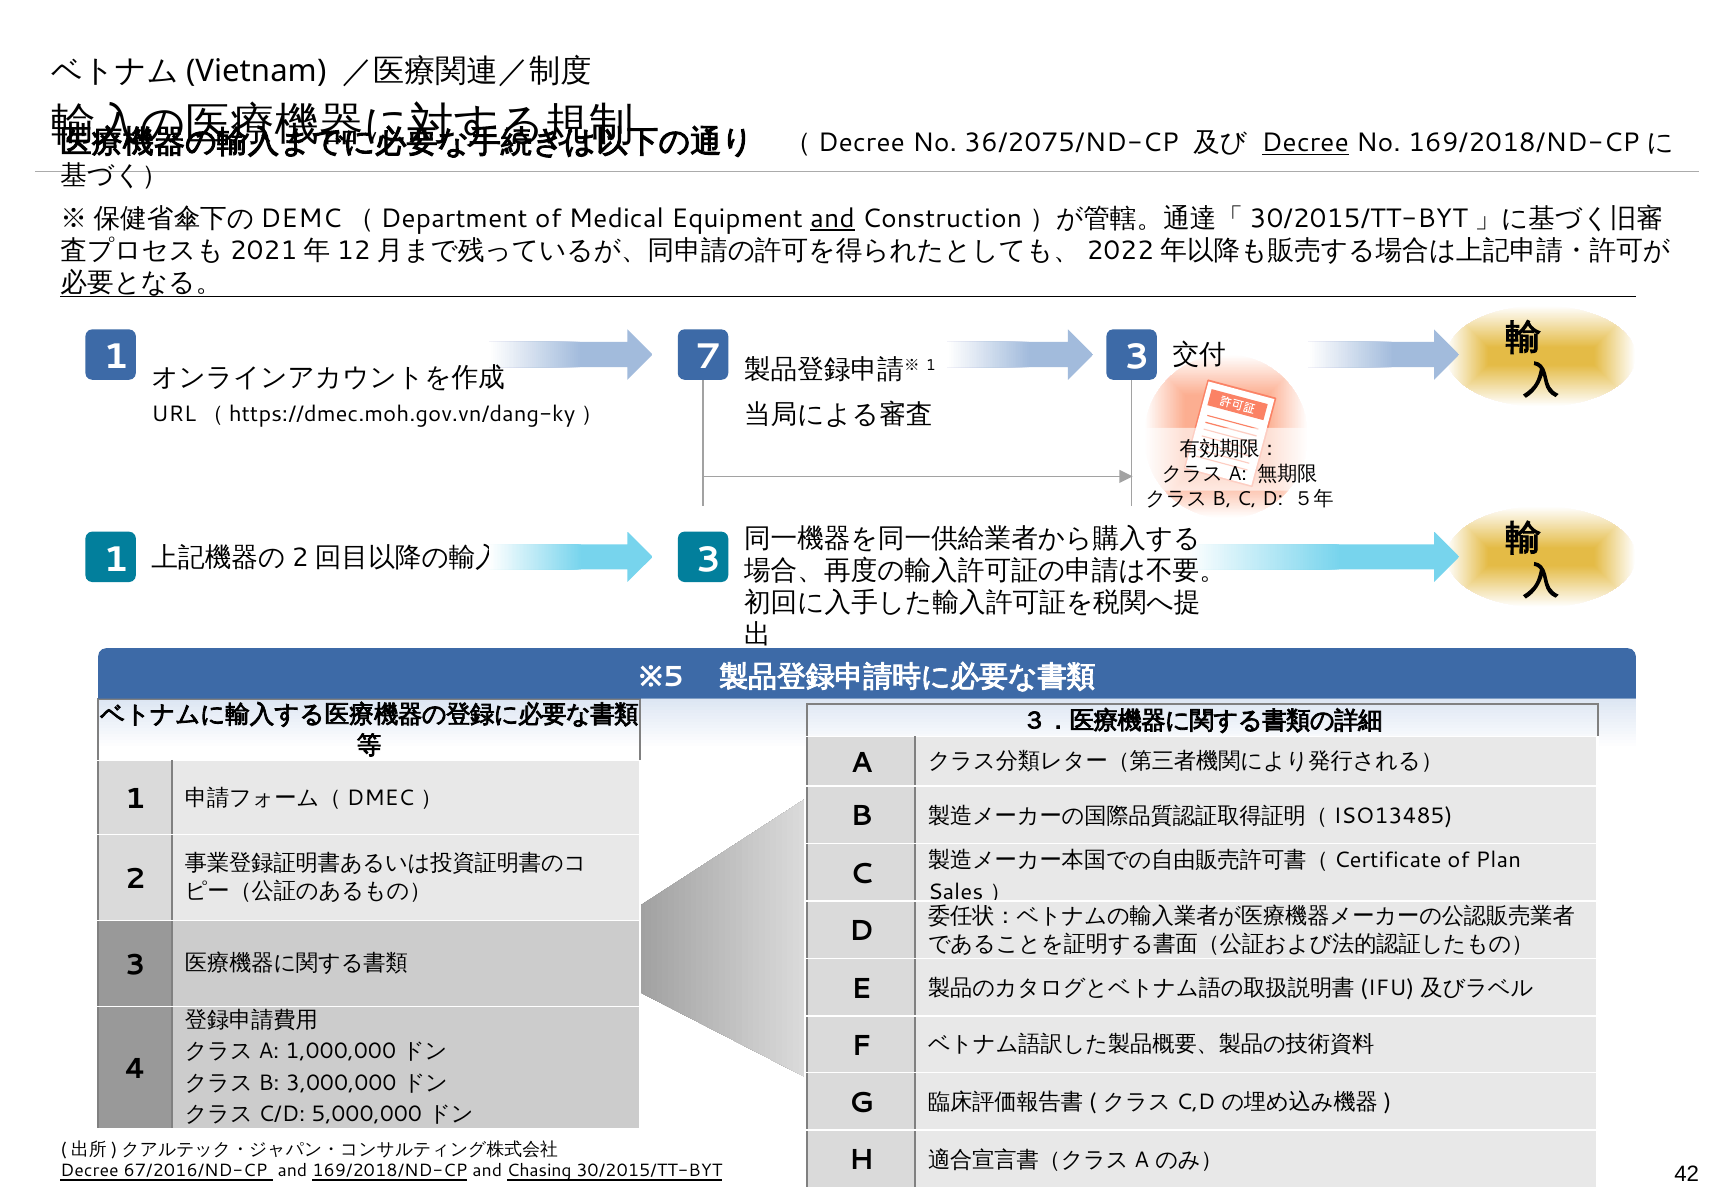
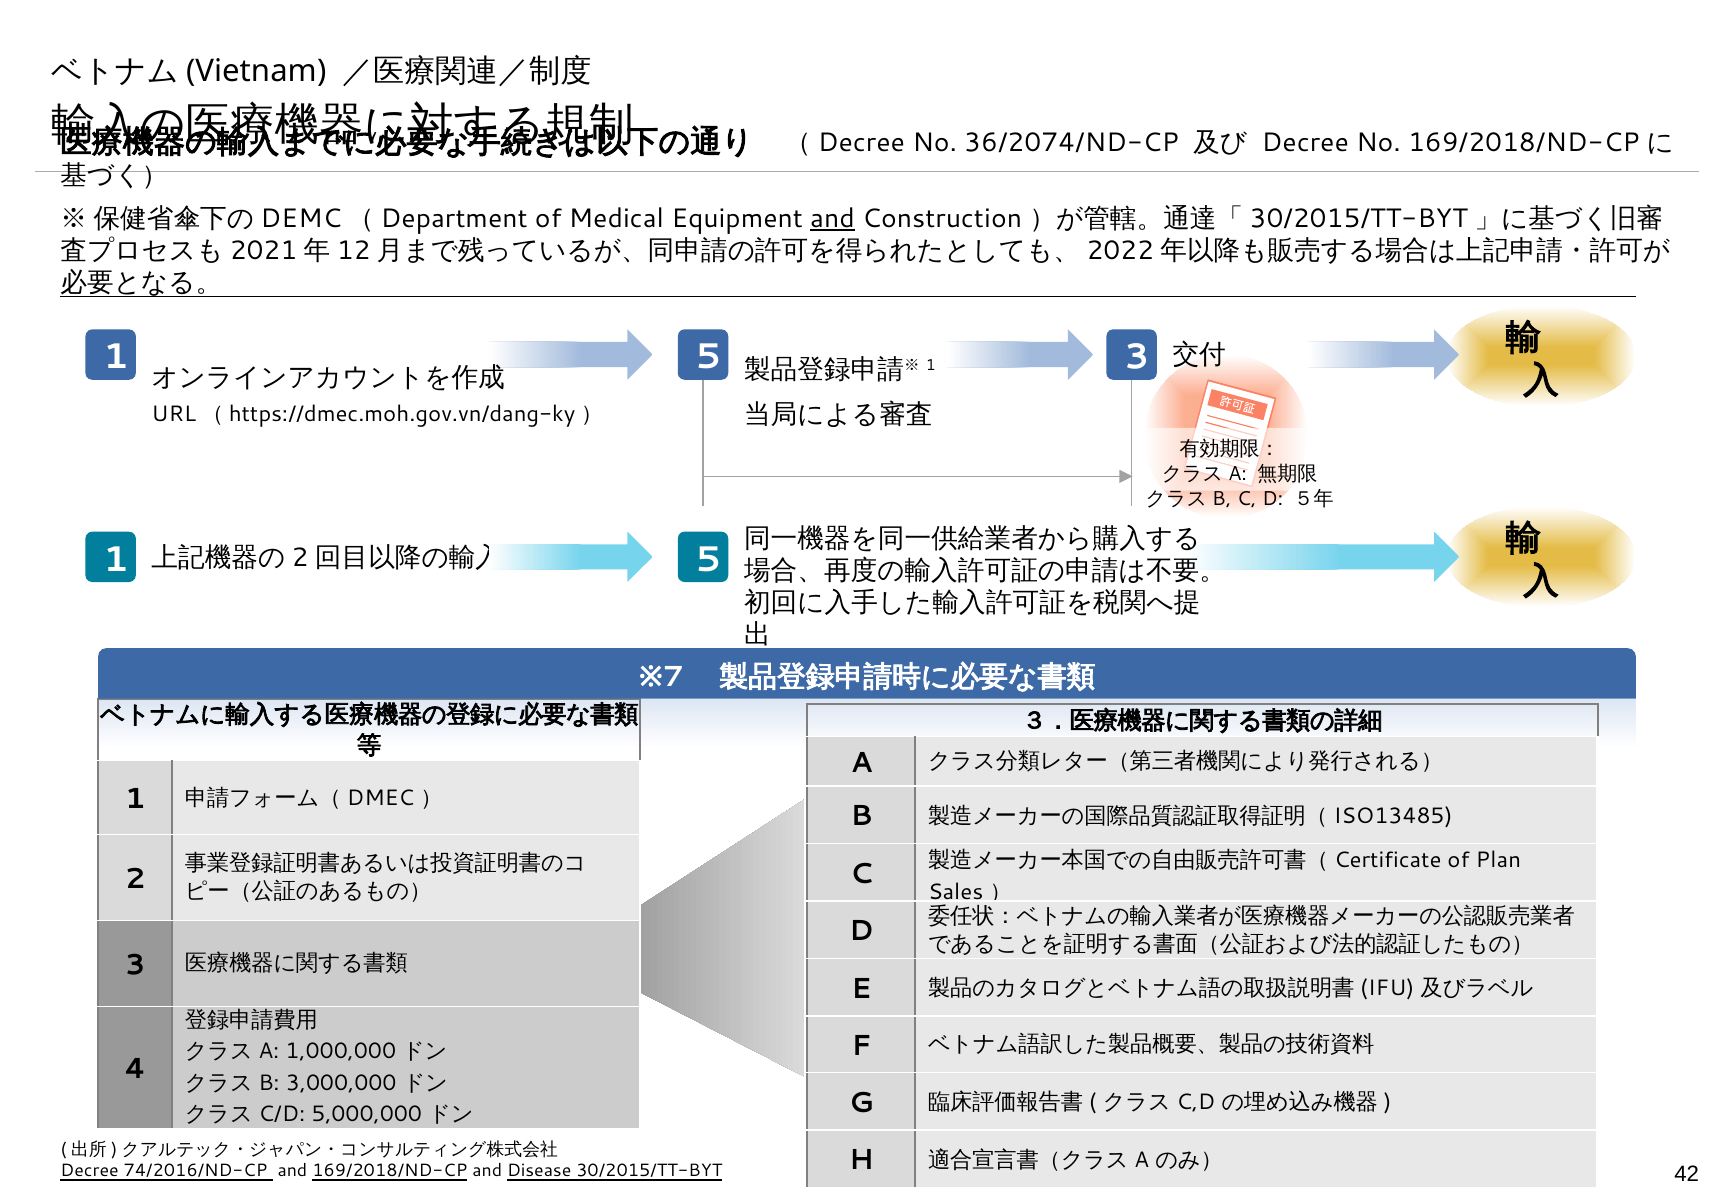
36/2075/ND-CP: 36/2075/ND-CP -> 36/2074/ND-CP
Decree at (1305, 143) underline: present -> none
7 at (708, 357): 7 -> 5
3 at (708, 560): 3 -> 5
5: 5 -> 7
67/2016/ND-CP: 67/2016/ND-CP -> 74/2016/ND-CP
Chasing: Chasing -> Disease
